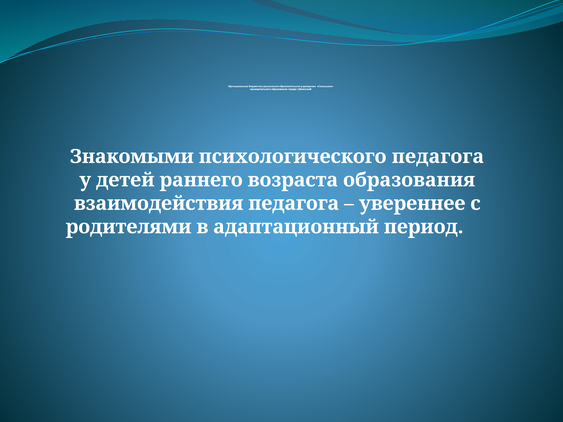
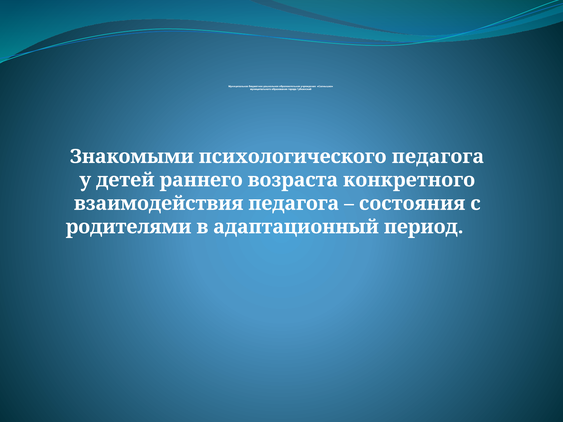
возраста образования: образования -> конкретного
увереннее: увереннее -> состояния
